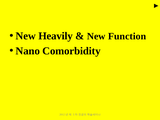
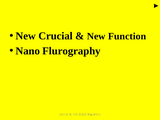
Heavily: Heavily -> Crucial
Comorbidity: Comorbidity -> Flurography
